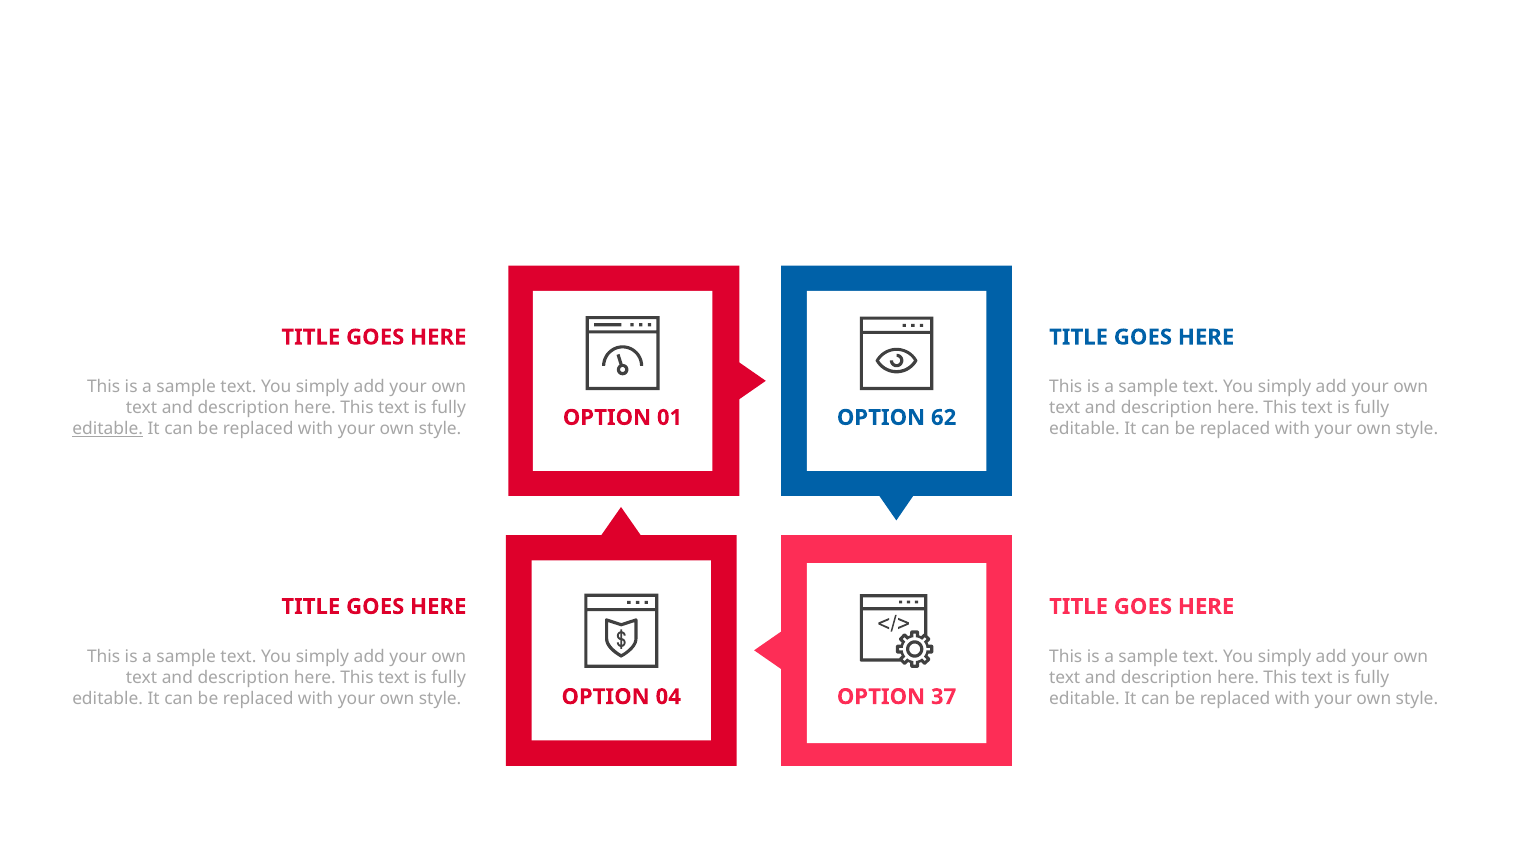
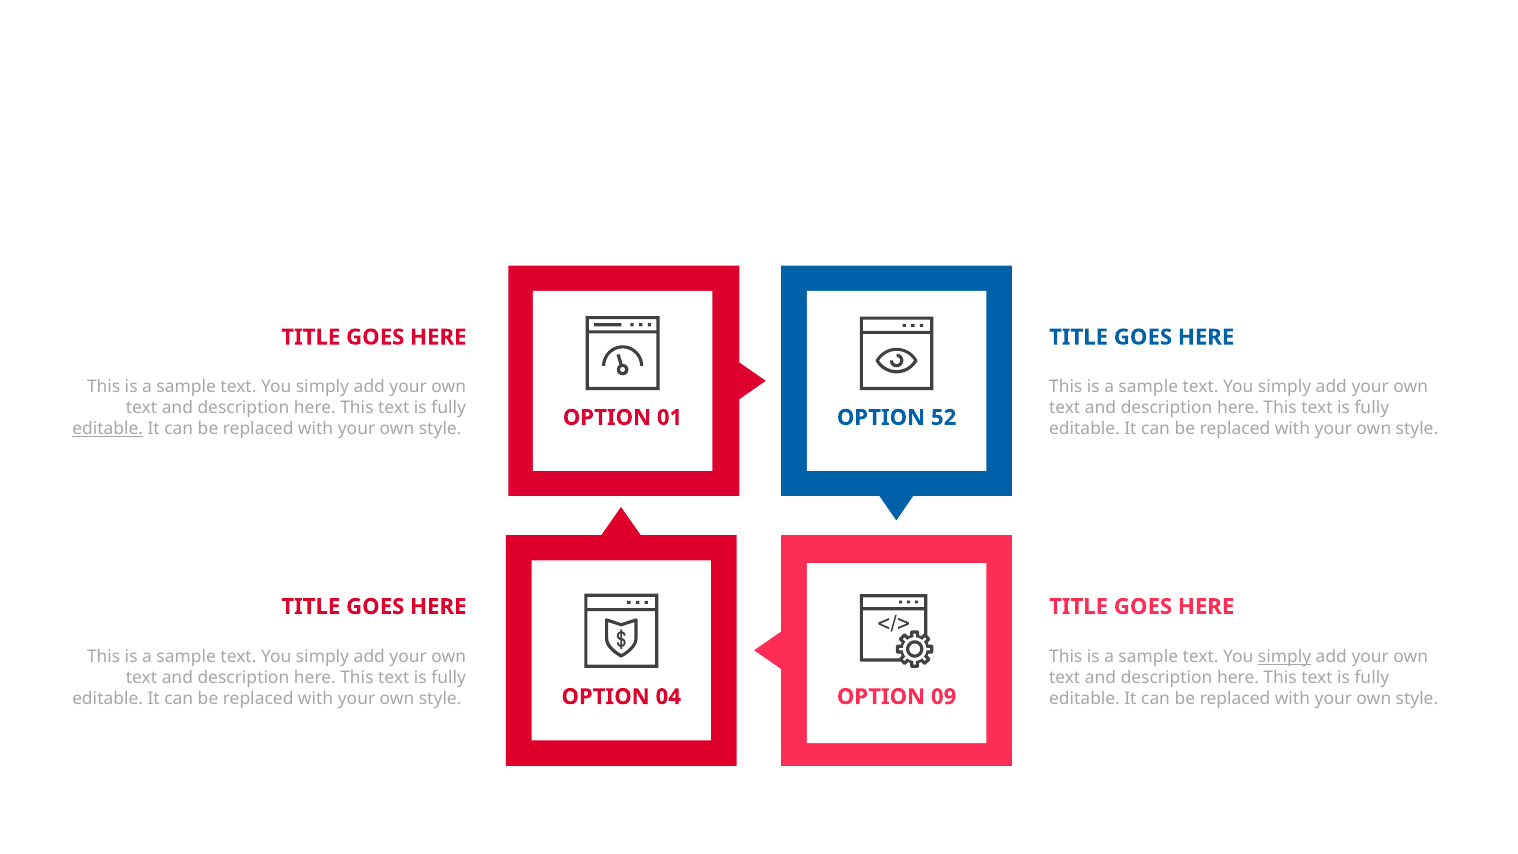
62: 62 -> 52
simply at (1285, 657) underline: none -> present
37: 37 -> 09
